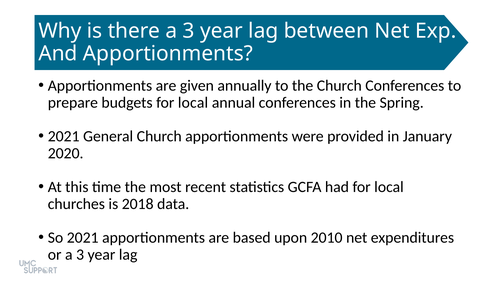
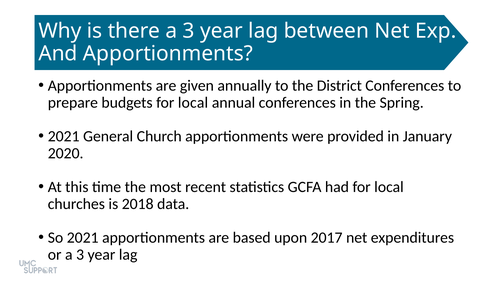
the Church: Church -> District
2010: 2010 -> 2017
